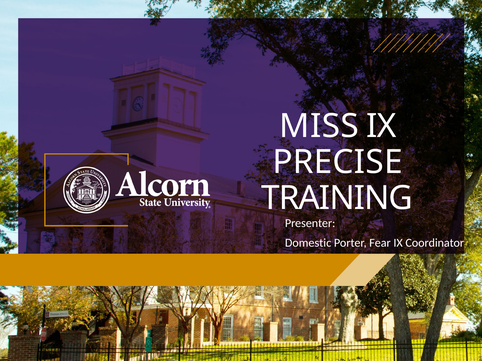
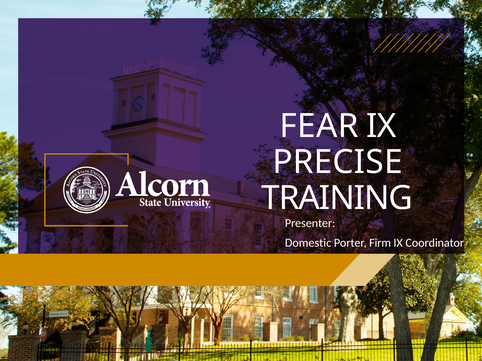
MISS: MISS -> FEAR
Fear: Fear -> Firm
